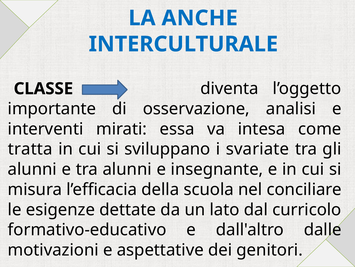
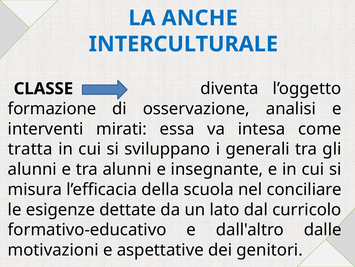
importante: importante -> formazione
svariate: svariate -> generali
